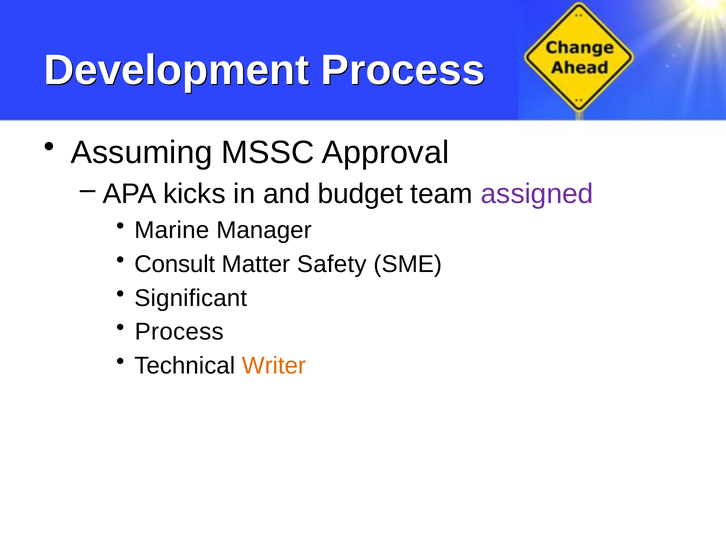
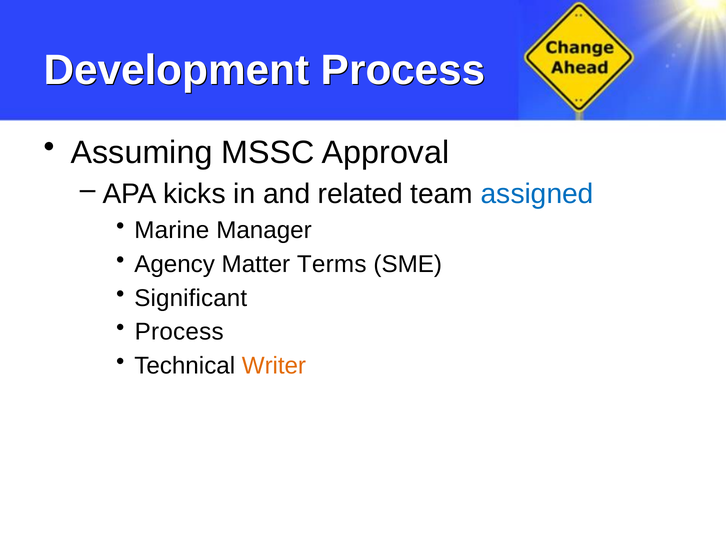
budget: budget -> related
assigned colour: purple -> blue
Consult: Consult -> Agency
Safety: Safety -> Terms
